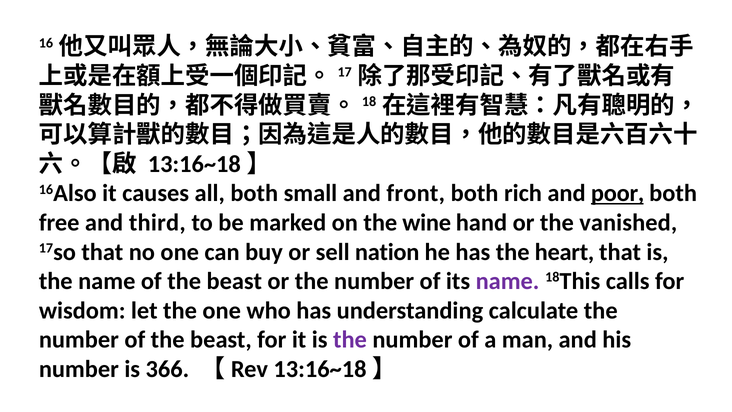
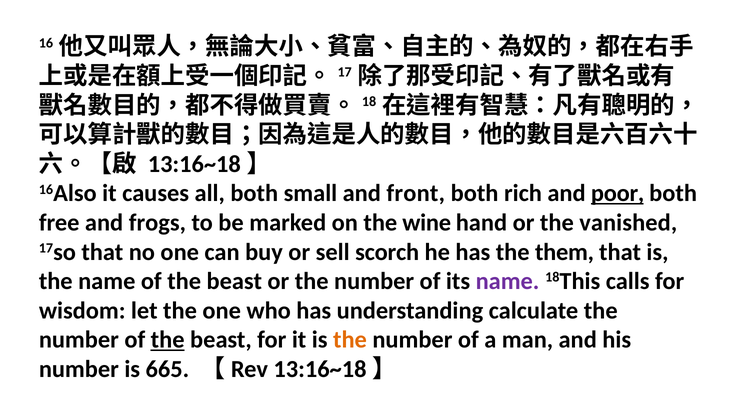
third: third -> frogs
nation: nation -> scorch
heart: heart -> them
the at (168, 340) underline: none -> present
the at (350, 340) colour: purple -> orange
366: 366 -> 665
